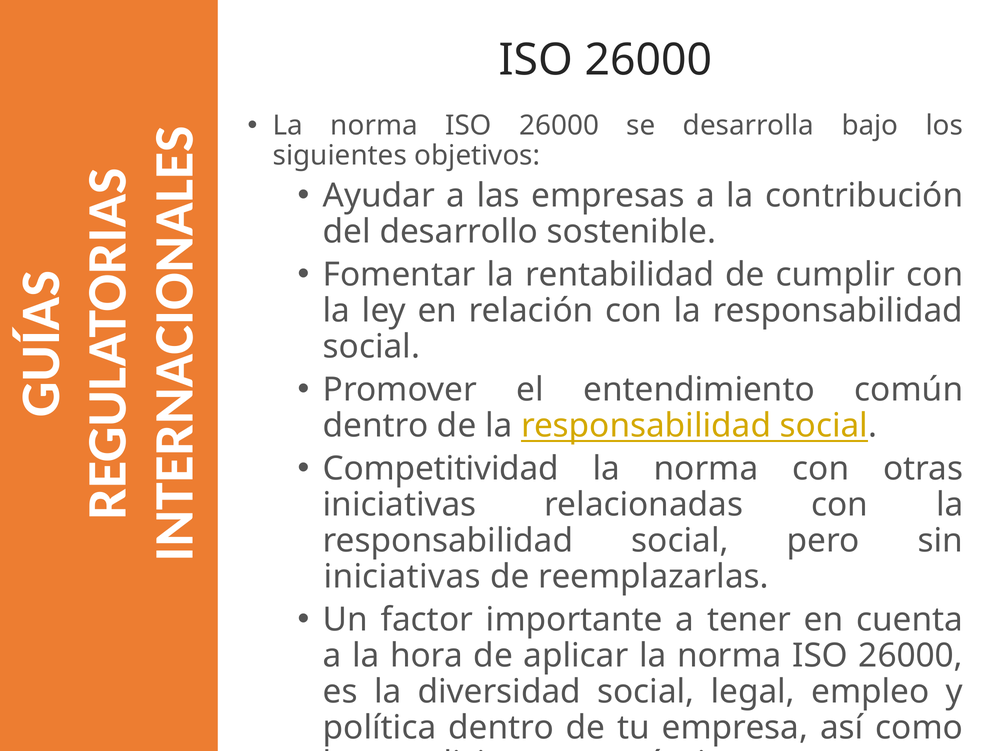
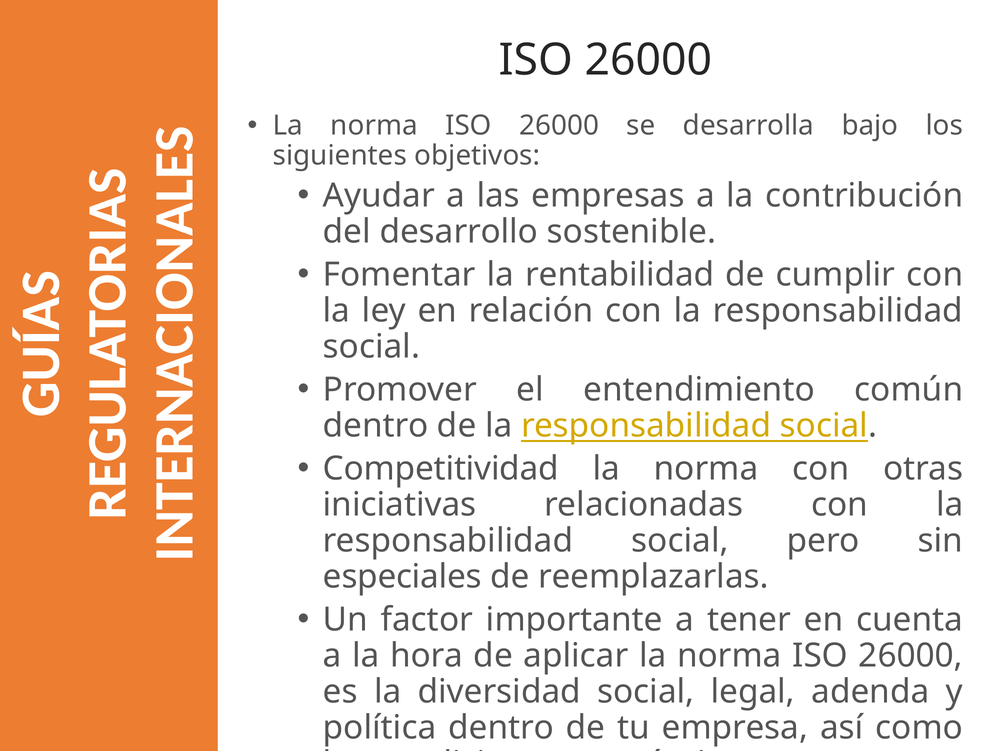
iniciativas at (402, 577): iniciativas -> especiales
empleo: empleo -> adenda
